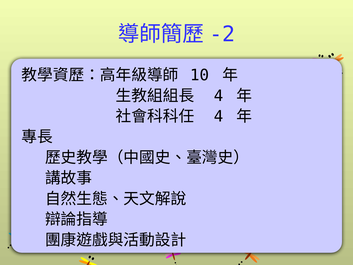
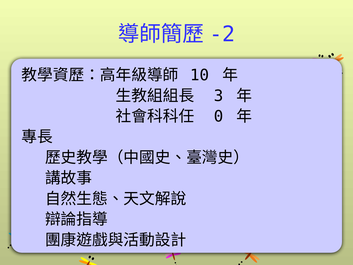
4 at (218, 96): 4 -> 3
4 at (218, 116): 4 -> 0
